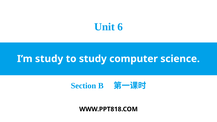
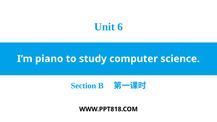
I’m study: study -> piano
